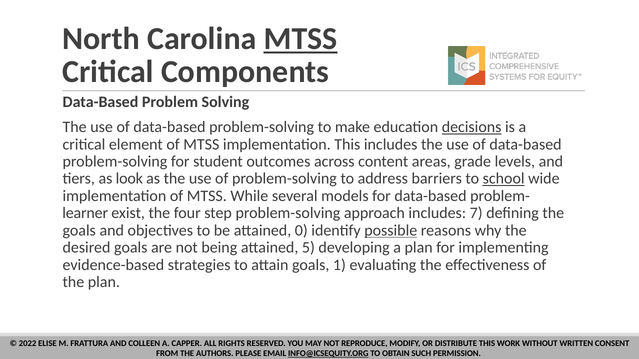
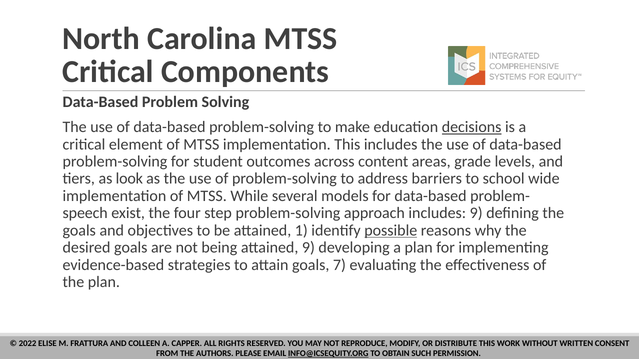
MTSS at (301, 39) underline: present -> none
school underline: present -> none
learner: learner -> speech
includes 7: 7 -> 9
0: 0 -> 1
attained 5: 5 -> 9
1: 1 -> 7
